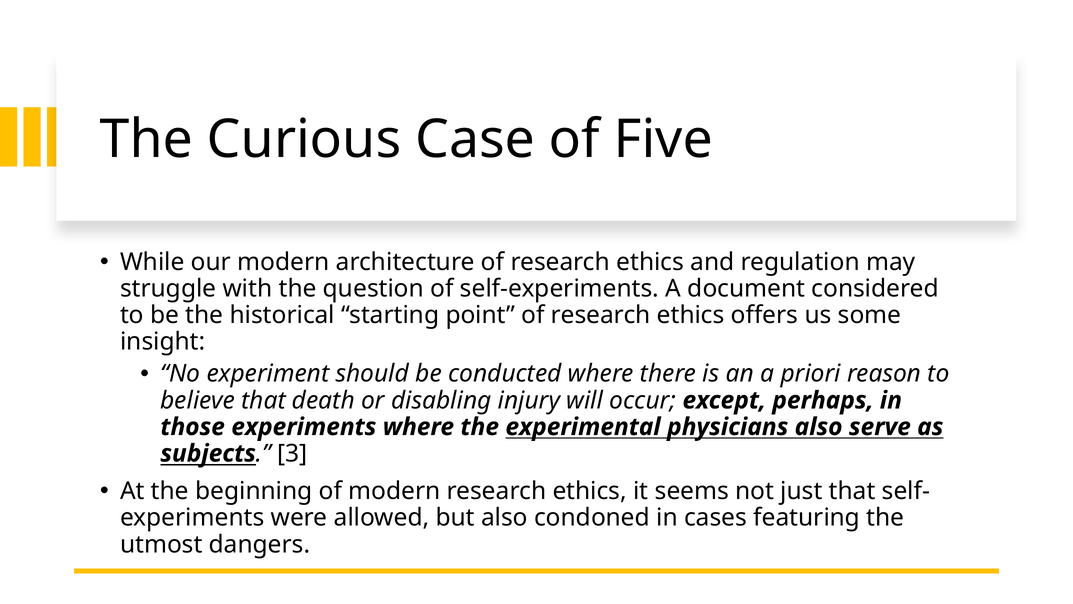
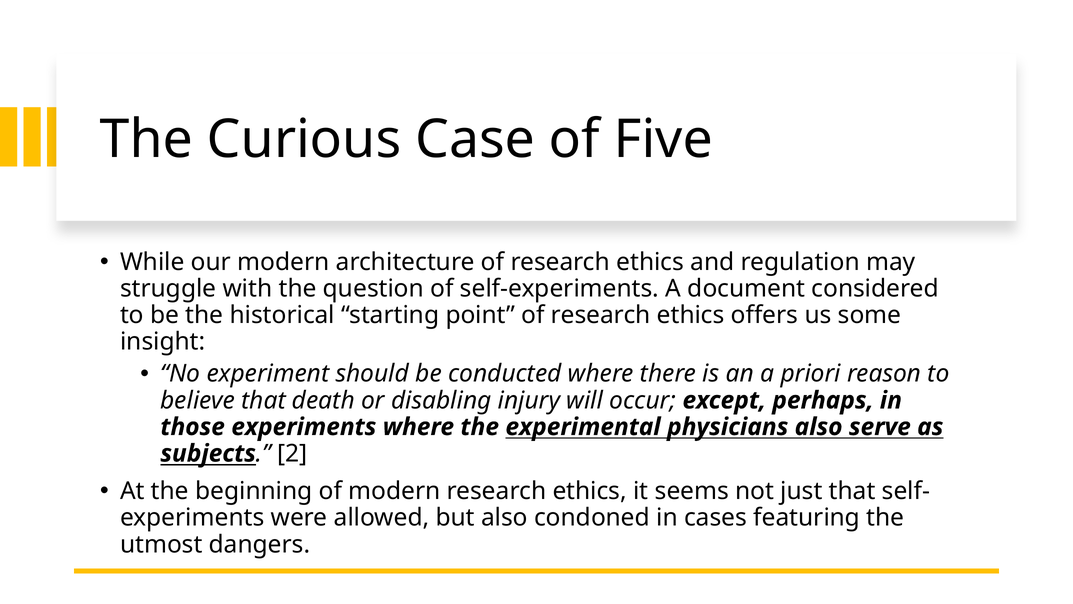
3: 3 -> 2
